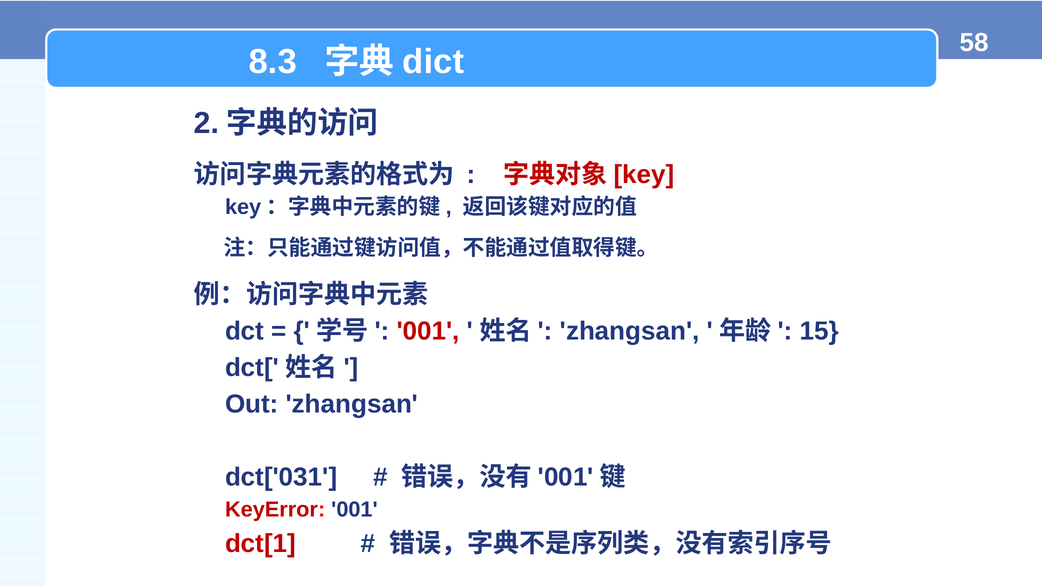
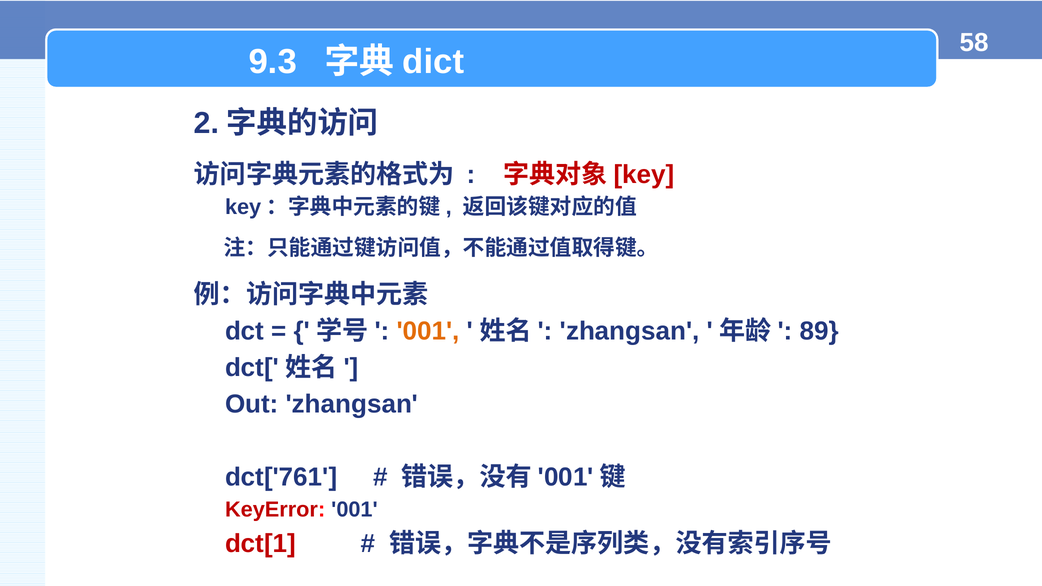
8.3: 8.3 -> 9.3
001 at (428, 331) colour: red -> orange
15: 15 -> 89
dct['031: dct['031 -> dct['761
